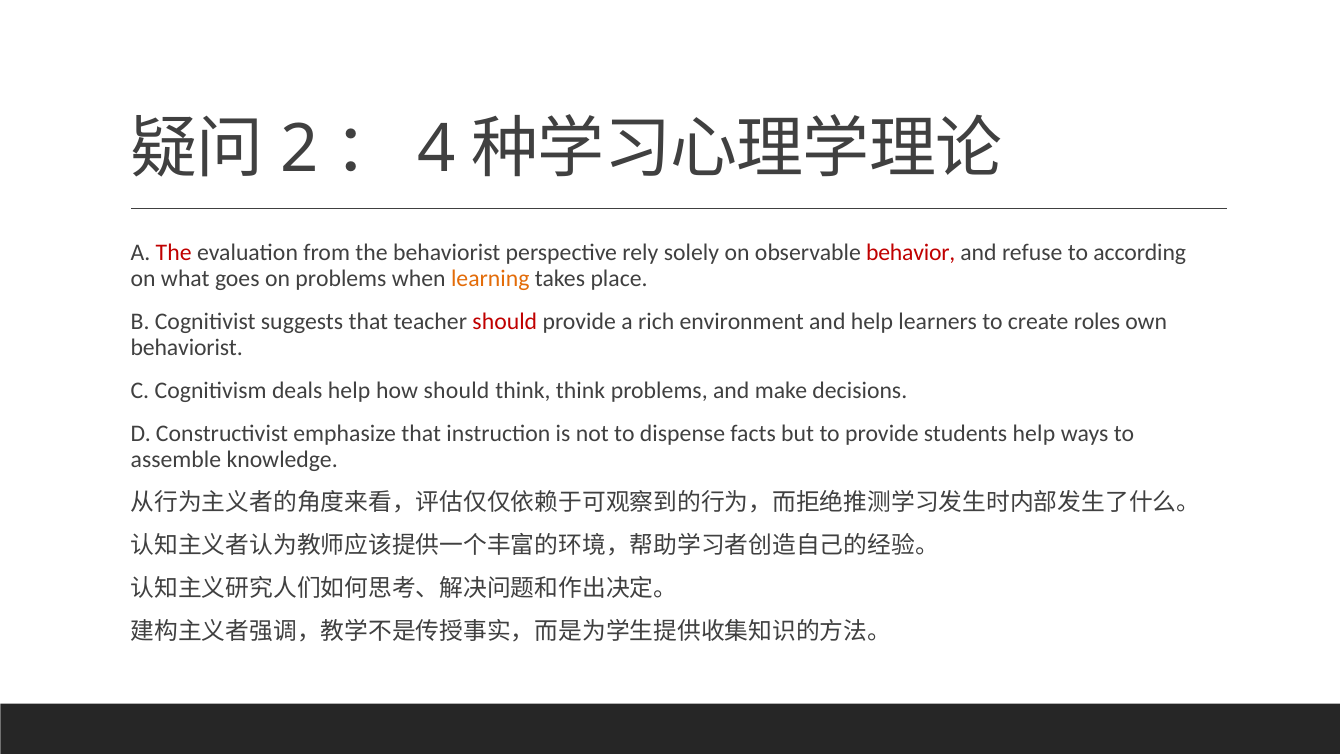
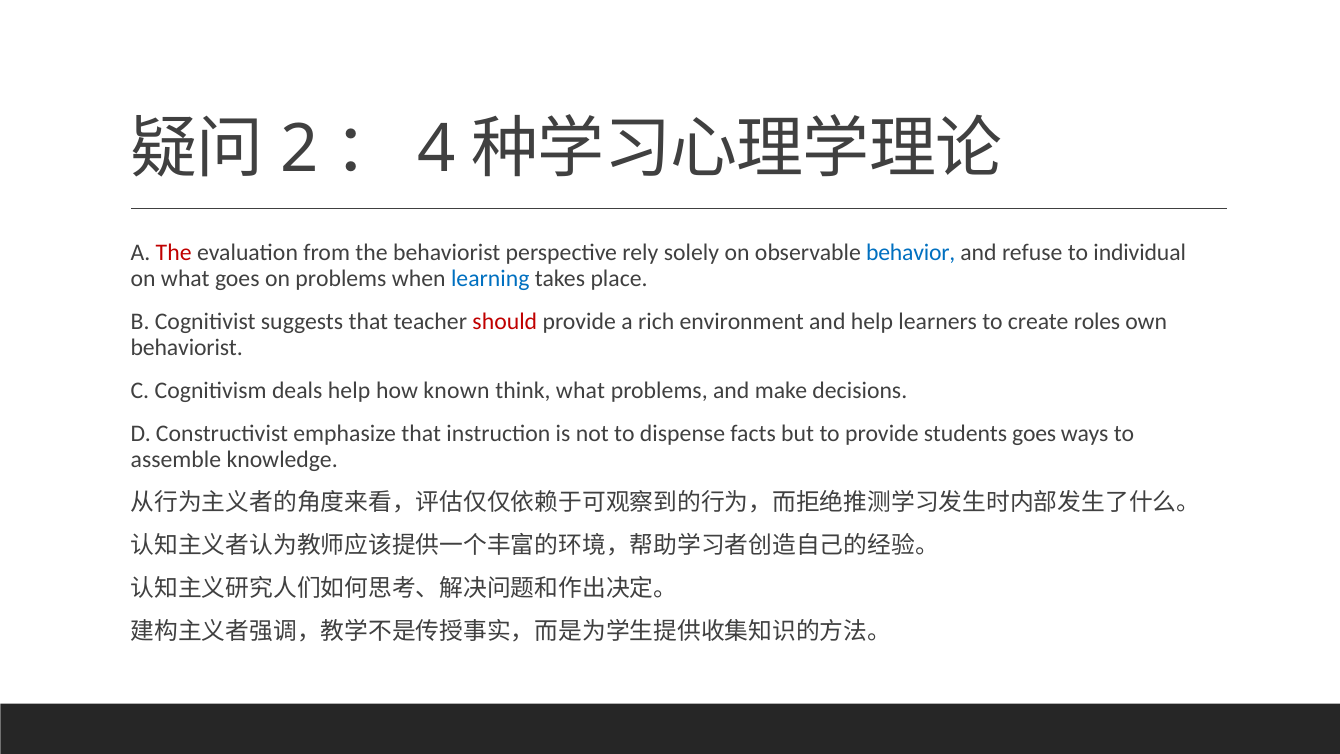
behavior colour: red -> blue
according: according -> individual
learning colour: orange -> blue
how should: should -> known
think think: think -> what
students help: help -> goes
